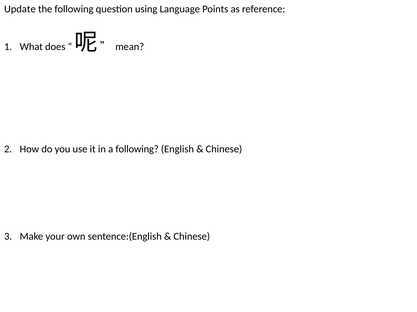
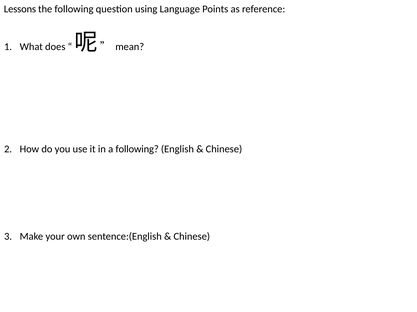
Update: Update -> Lessons
